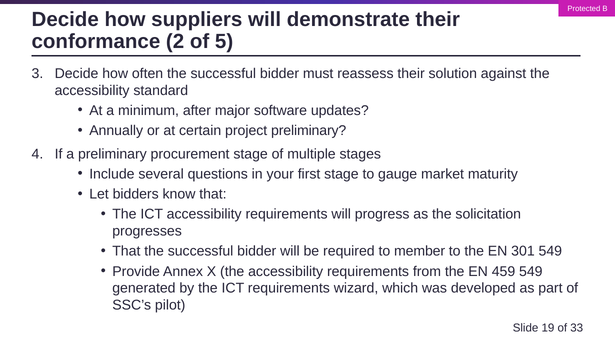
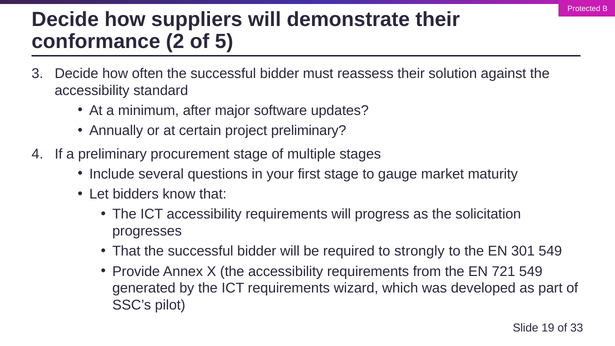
member: member -> strongly
459: 459 -> 721
